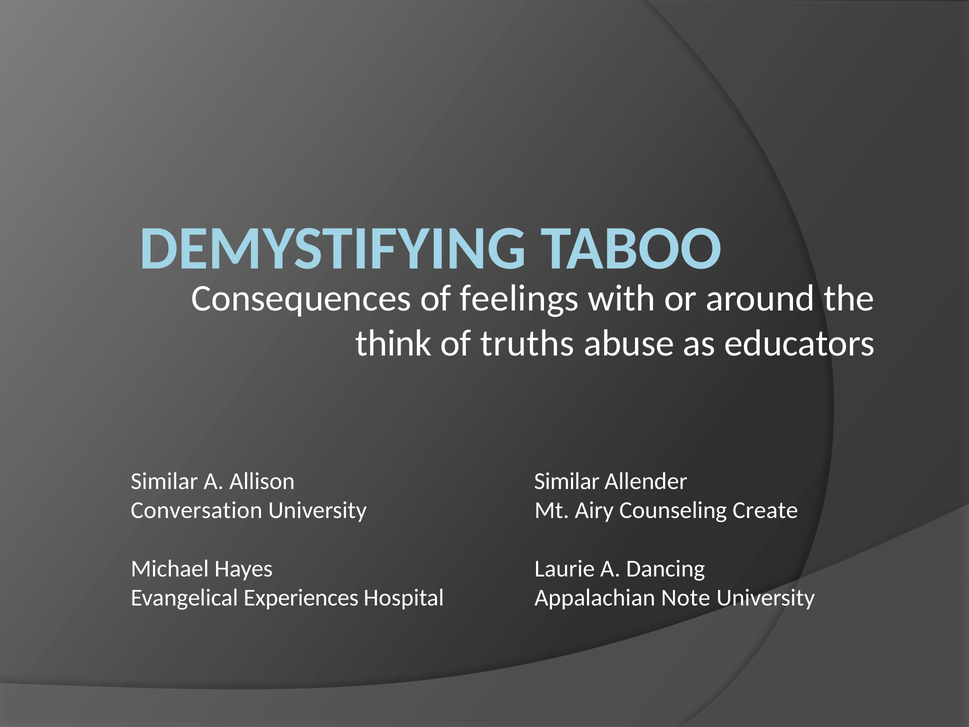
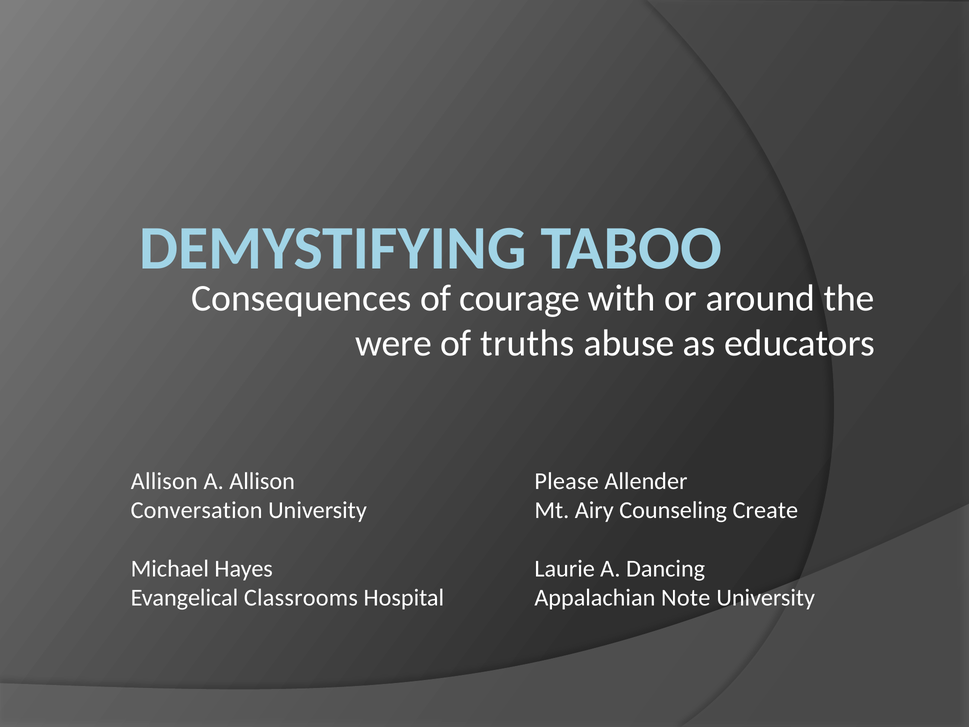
feelings: feelings -> courage
think: think -> were
Similar at (164, 481): Similar -> Allison
Similar at (567, 481): Similar -> Please
Experiences: Experiences -> Classrooms
